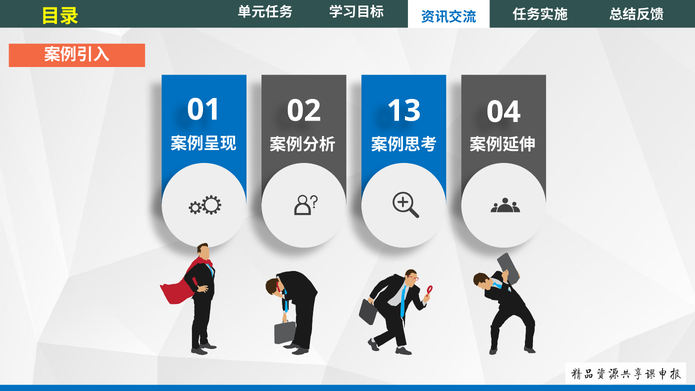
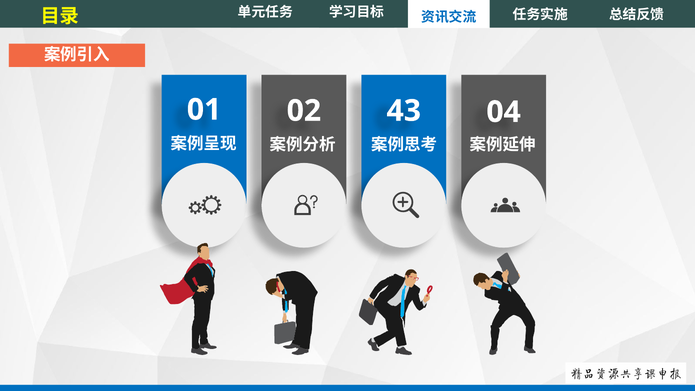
13: 13 -> 43
